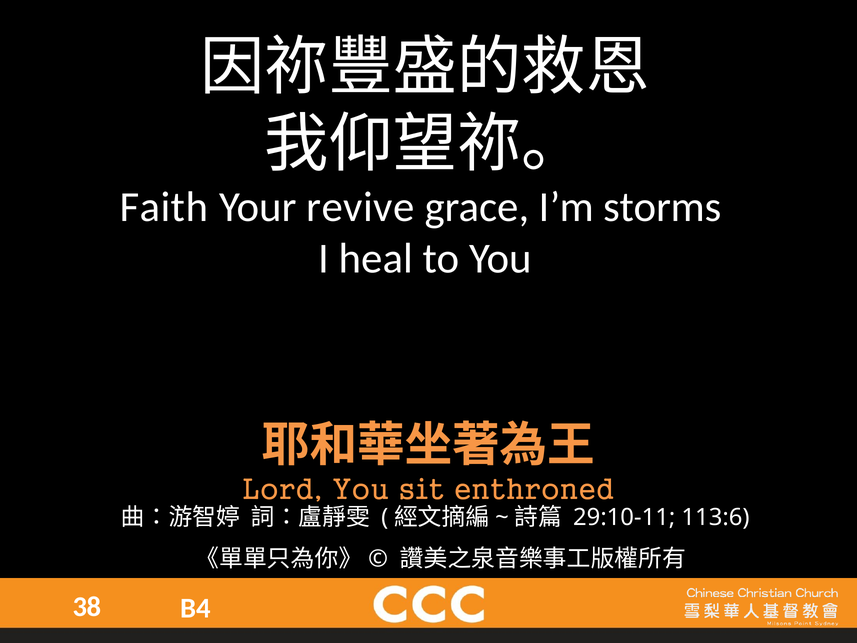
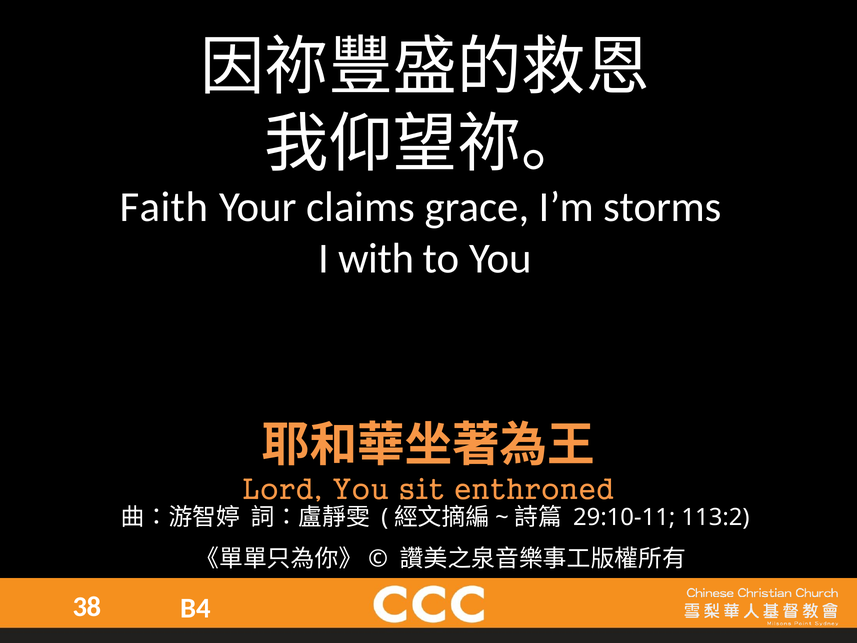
revive: revive -> claims
heal: heal -> with
113:6: 113:6 -> 113:2
